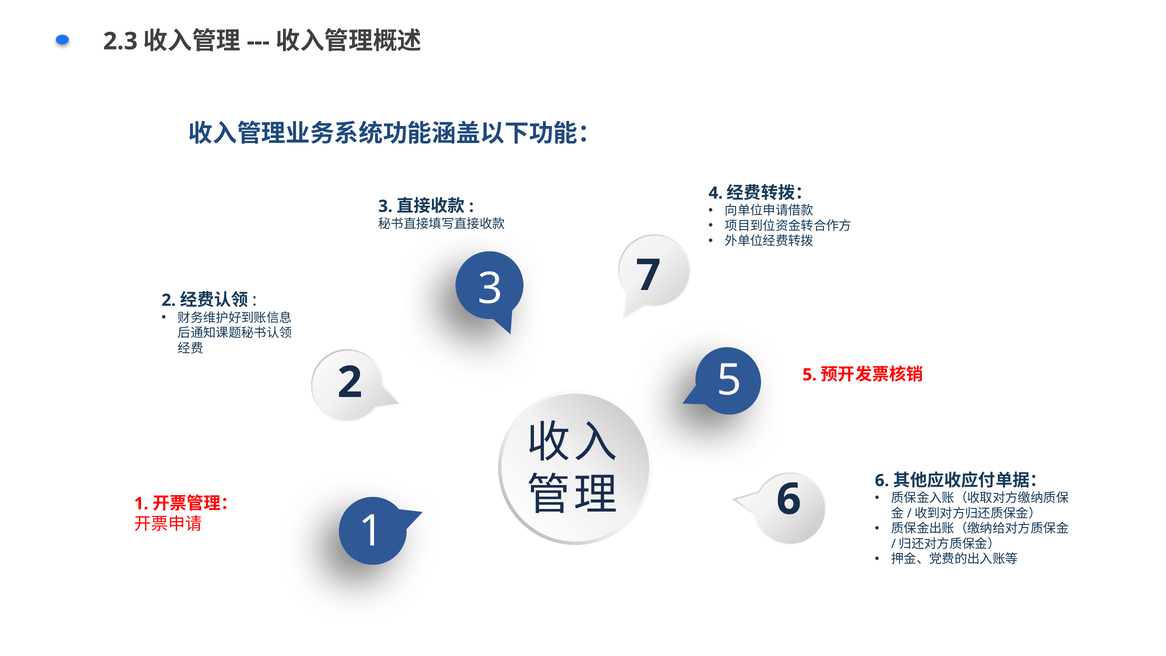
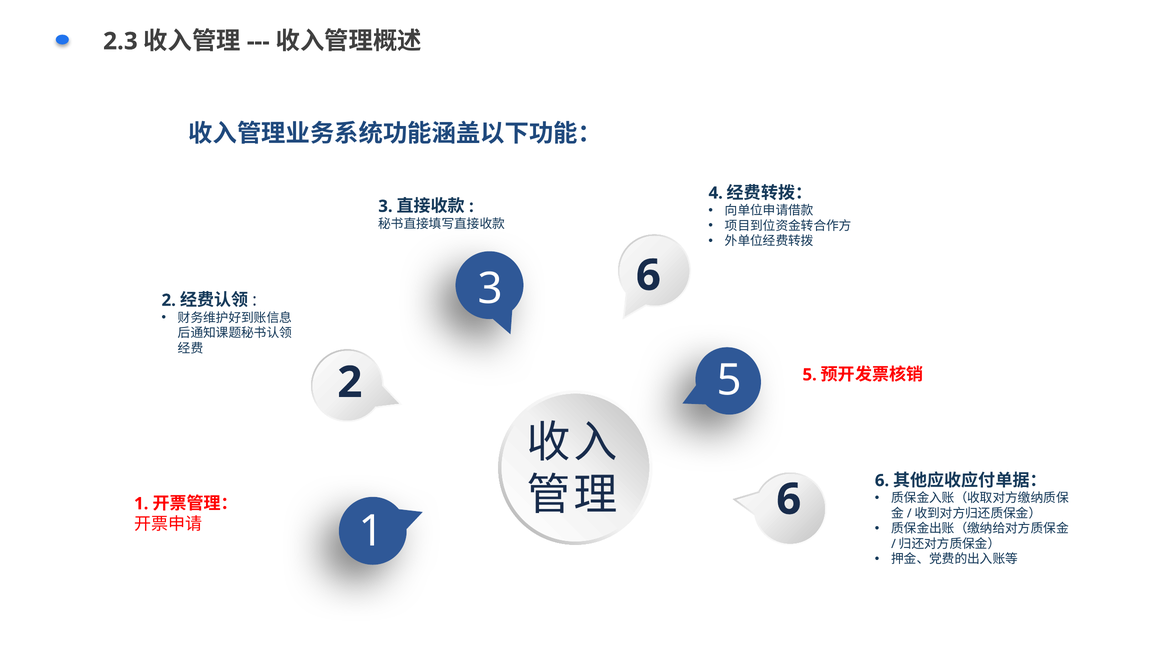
3 7: 7 -> 6
